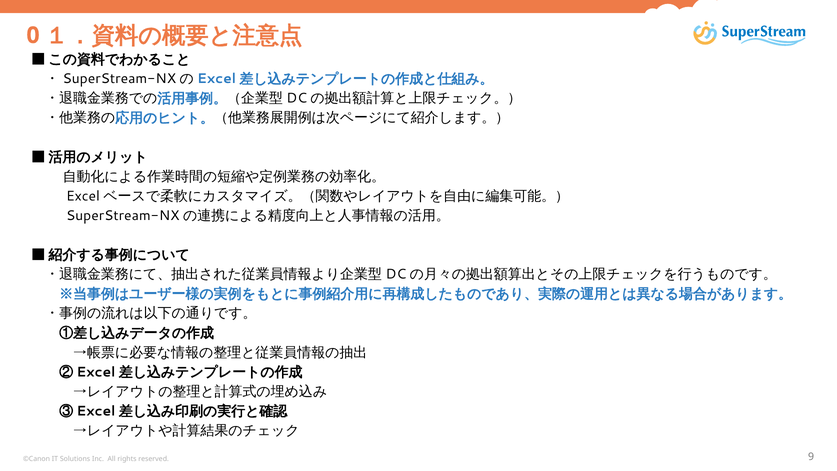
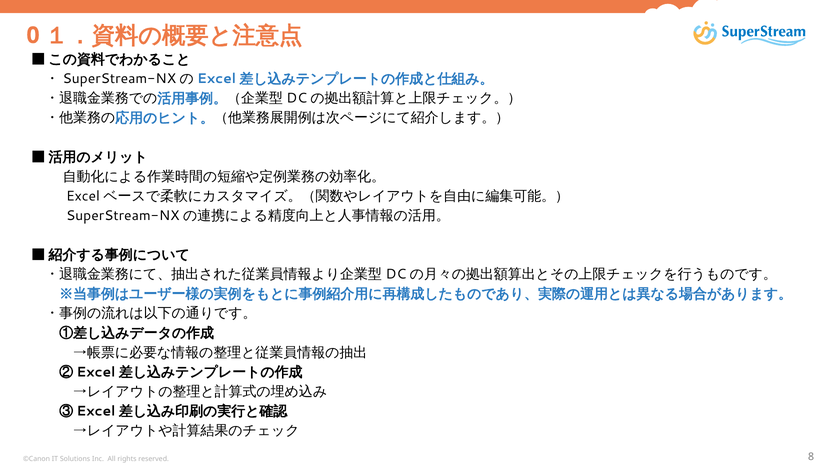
9: 9 -> 8
